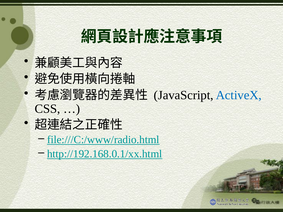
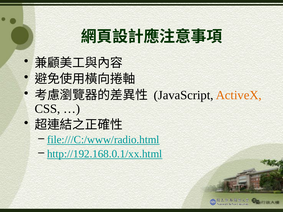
ActiveX colour: blue -> orange
